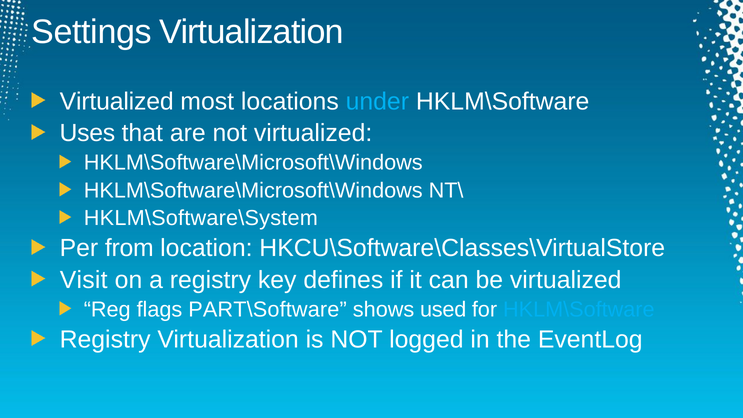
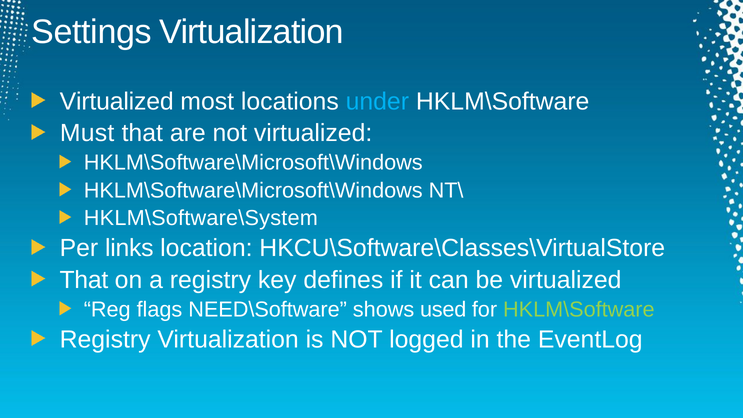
Uses: Uses -> Must
from: from -> links
Visit at (84, 280): Visit -> That
PART\Software: PART\Software -> NEED\Software
HKLM\Software at (579, 309) colour: light blue -> light green
